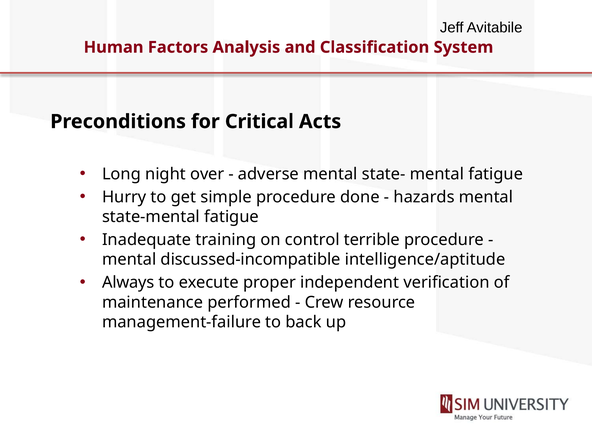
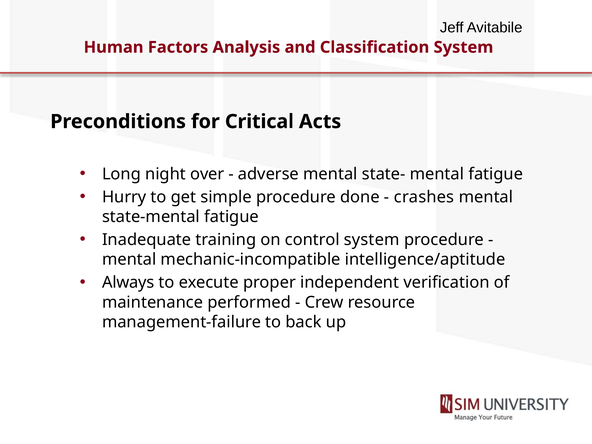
hazards: hazards -> crashes
control terrible: terrible -> system
discussed-incompatible: discussed-incompatible -> mechanic-incompatible
